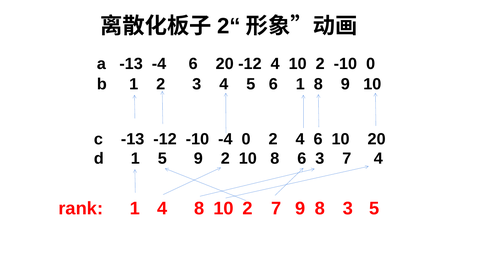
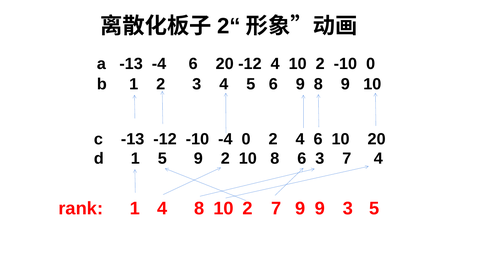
6 1: 1 -> 9
7 8: 8 -> 9
